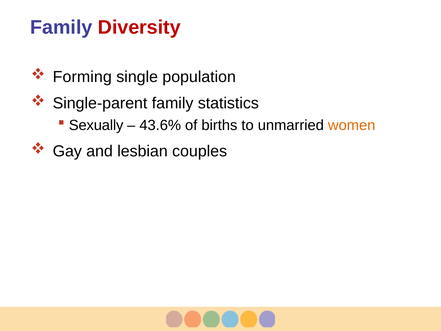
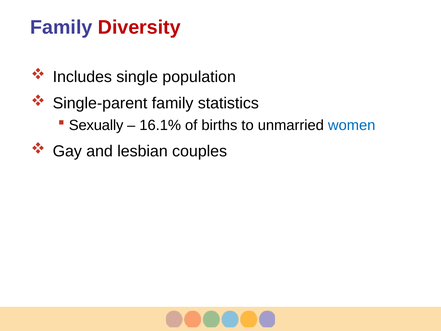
Forming: Forming -> Includes
43.6%: 43.6% -> 16.1%
women colour: orange -> blue
